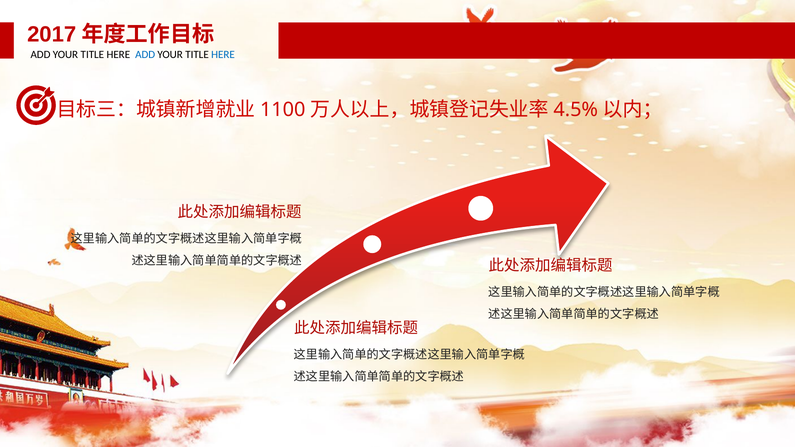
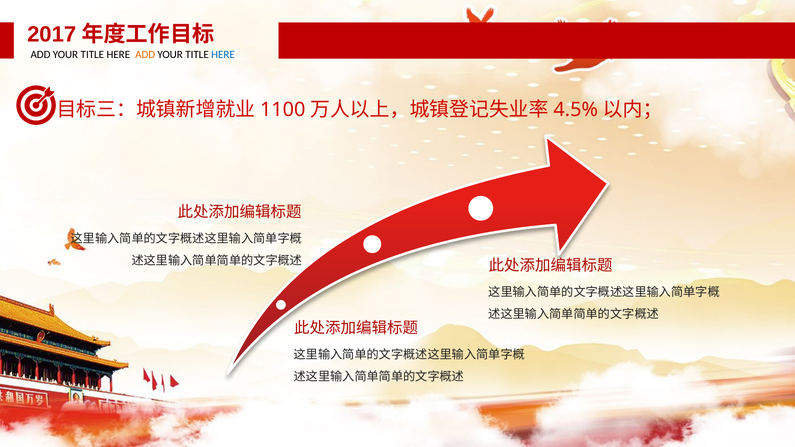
ADD at (145, 54) colour: blue -> orange
